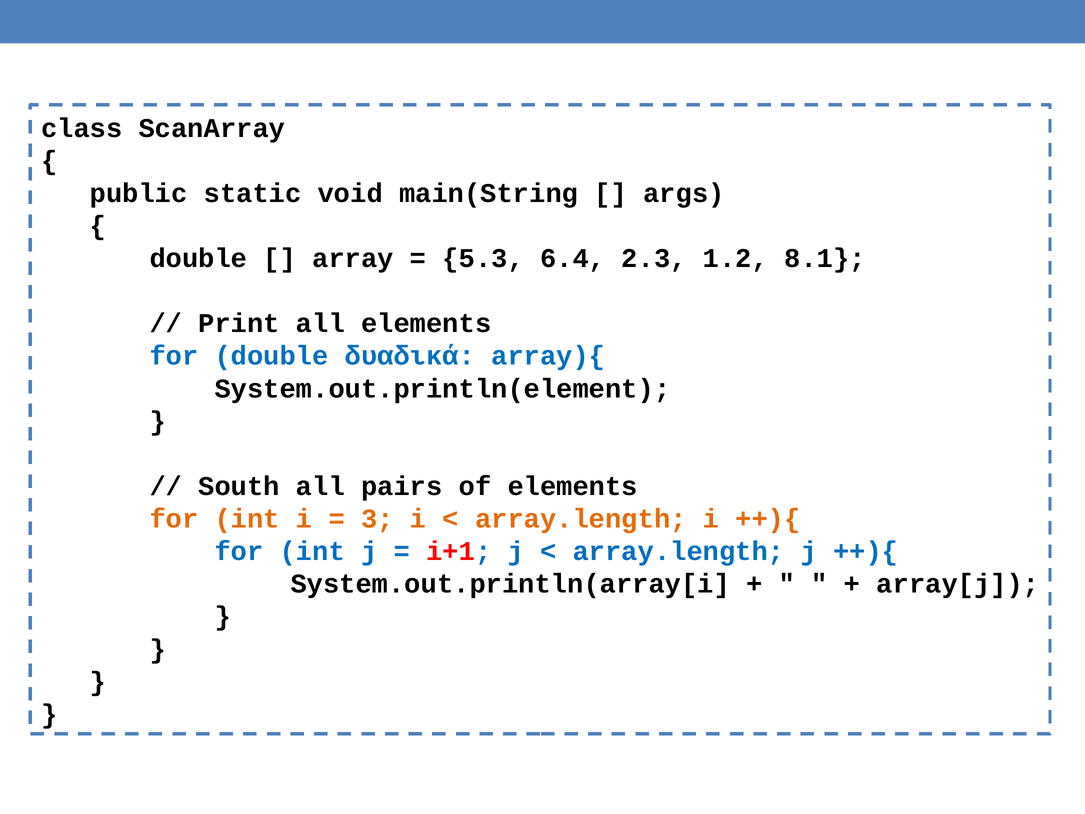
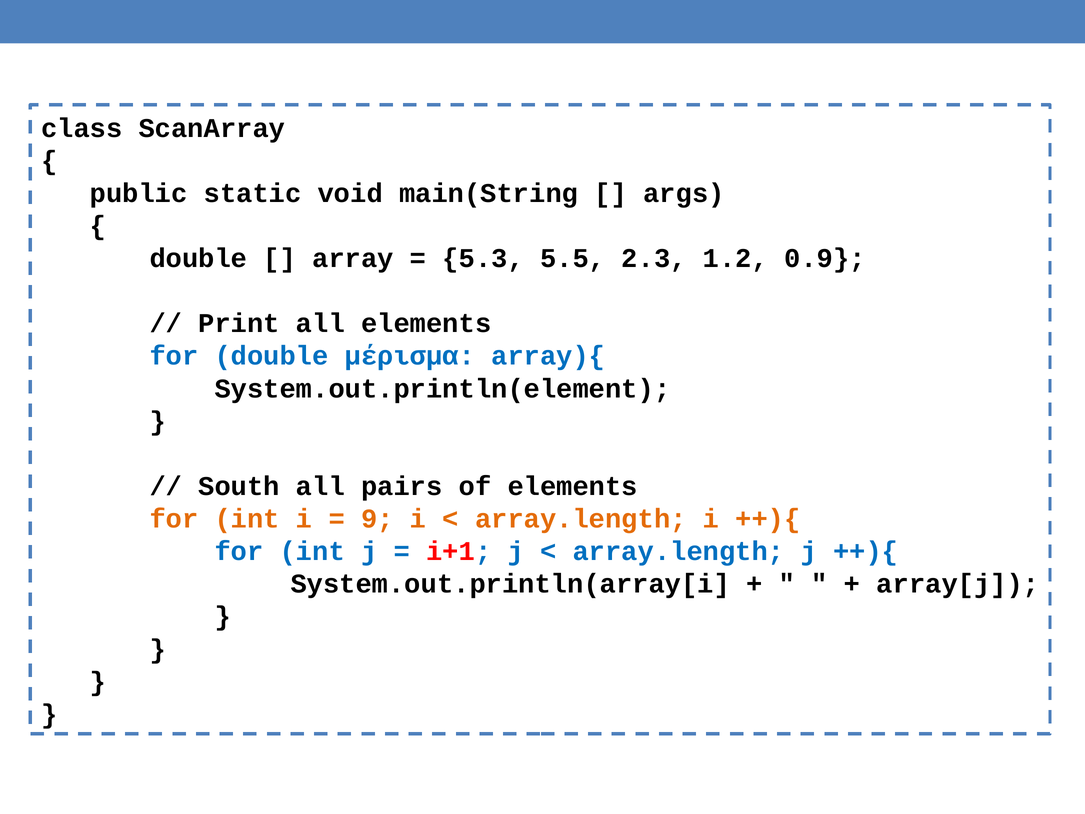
6.4: 6.4 -> 5.5
8.1: 8.1 -> 0.9
δυαδικά: δυαδικά -> μέρισμα
3: 3 -> 9
